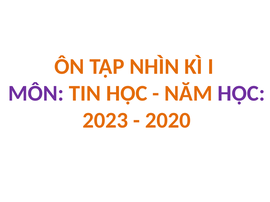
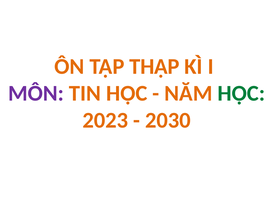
NHÌN: NHÌN -> THẬP
HỌC at (241, 94) colour: purple -> green
2020: 2020 -> 2030
